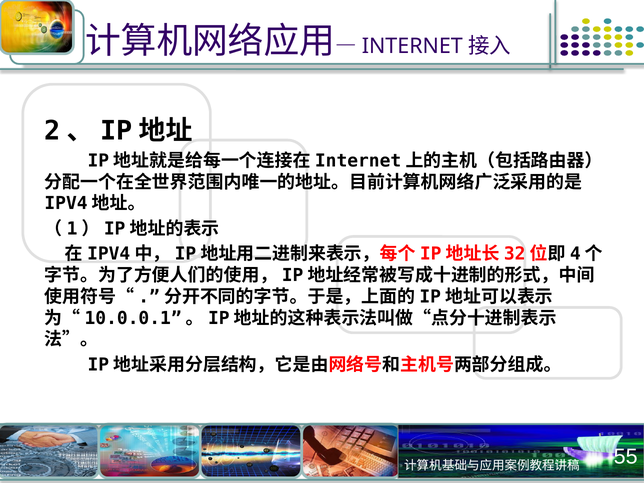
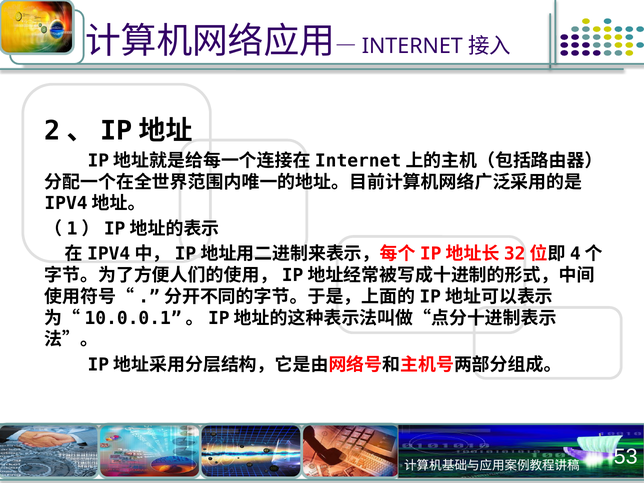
55: 55 -> 53
